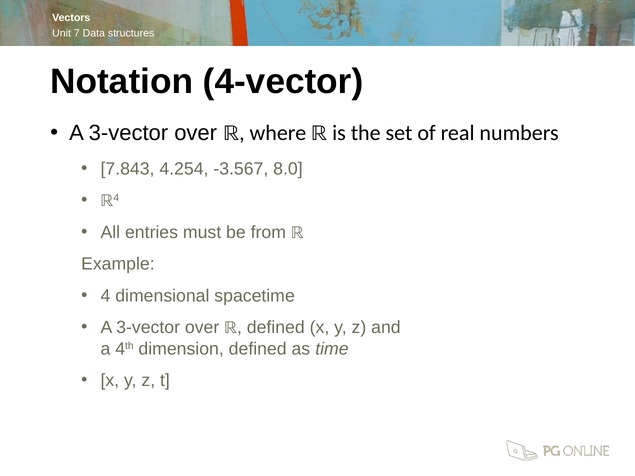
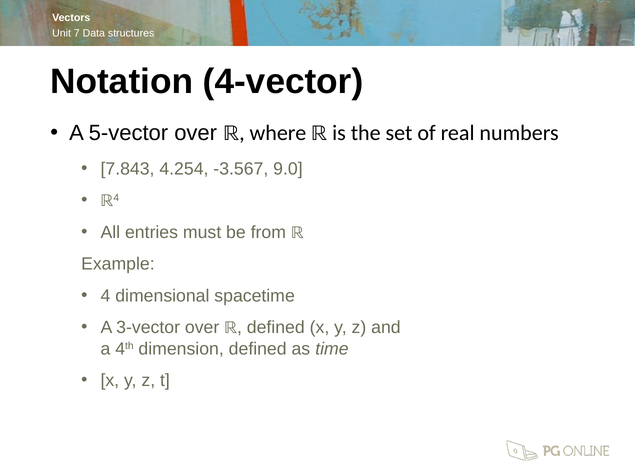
3-vector at (128, 133): 3-vector -> 5-vector
8.0: 8.0 -> 9.0
